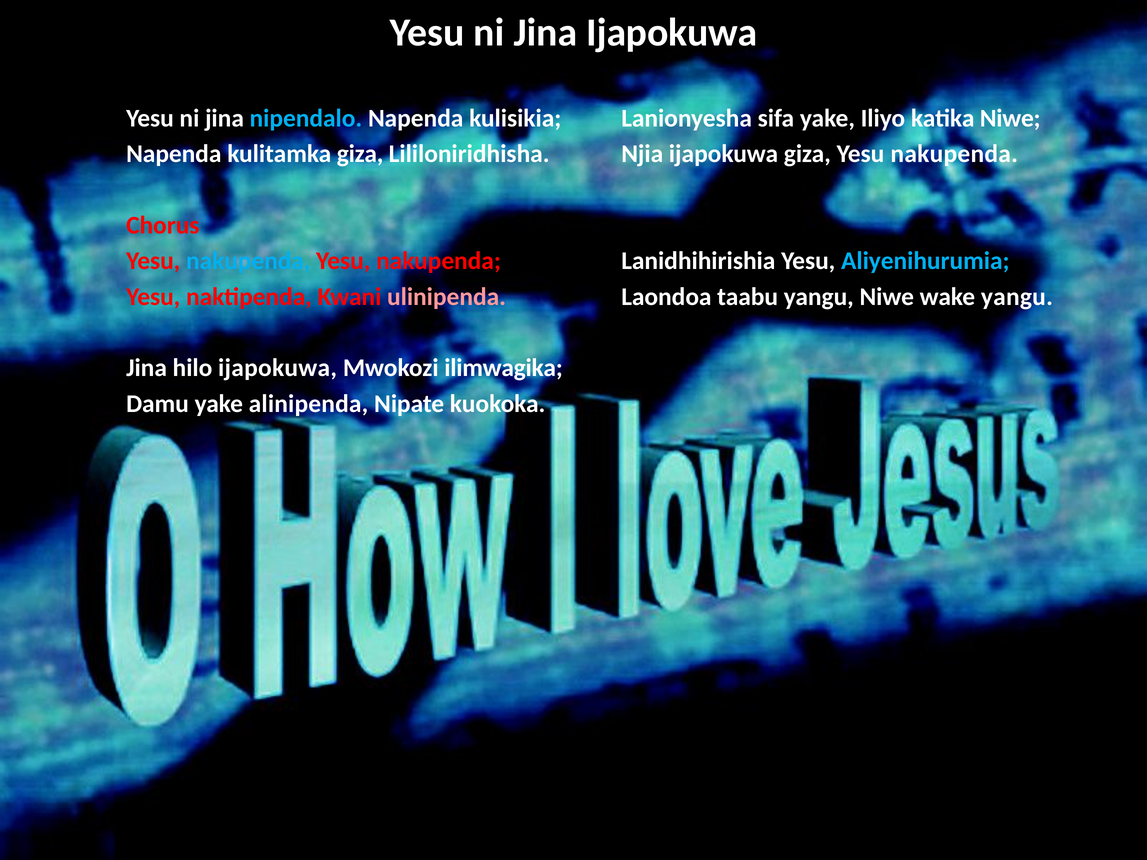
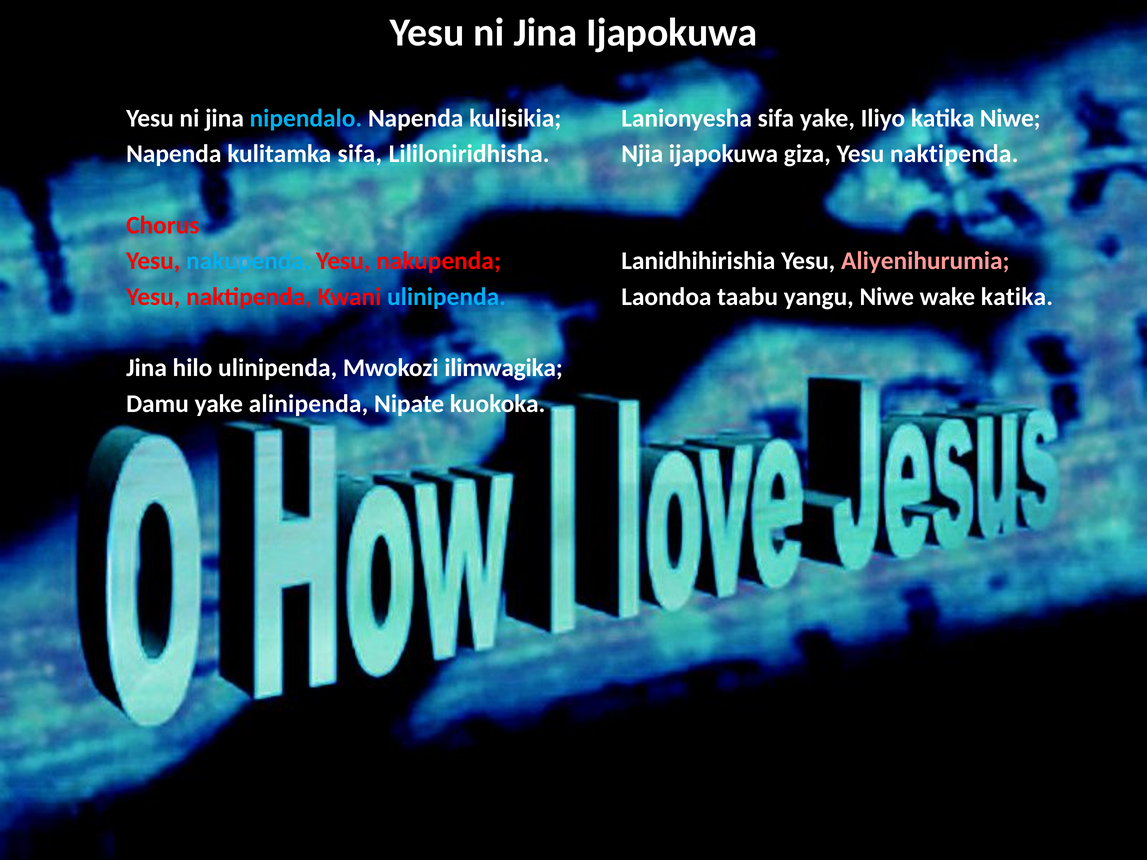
kulitamka giza: giza -> sifa
giza Yesu nakupenda: nakupenda -> naktipenda
Aliyenihurumia colour: light blue -> pink
ulinipenda at (447, 297) colour: pink -> light blue
wake yangu: yangu -> katika
hilo ijapokuwa: ijapokuwa -> ulinipenda
